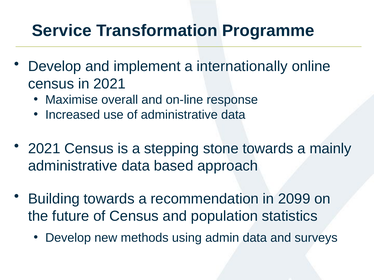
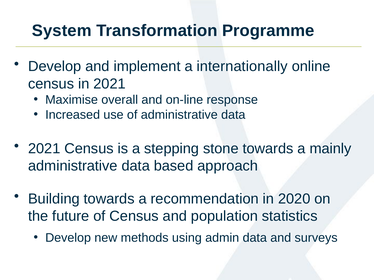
Service: Service -> System
2099: 2099 -> 2020
